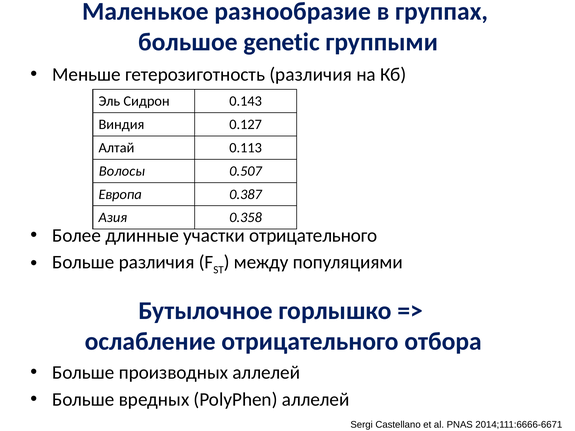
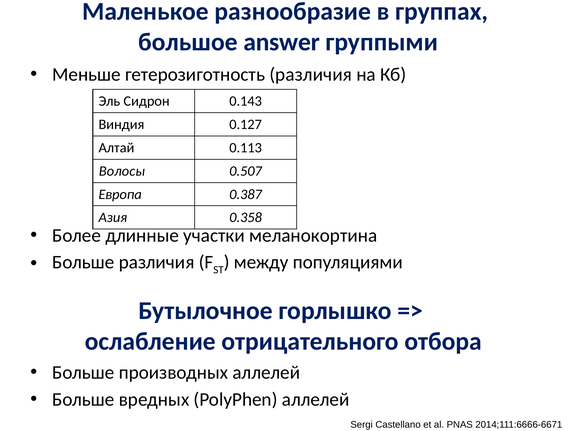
genetic: genetic -> answer
участки отрицательного: отрицательного -> меланокортина
